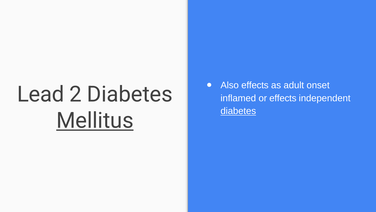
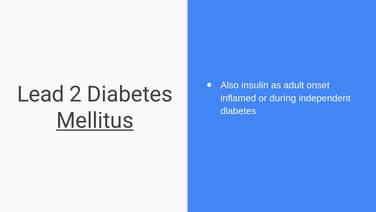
Also effects: effects -> insulin
or effects: effects -> during
diabetes at (238, 111) underline: present -> none
